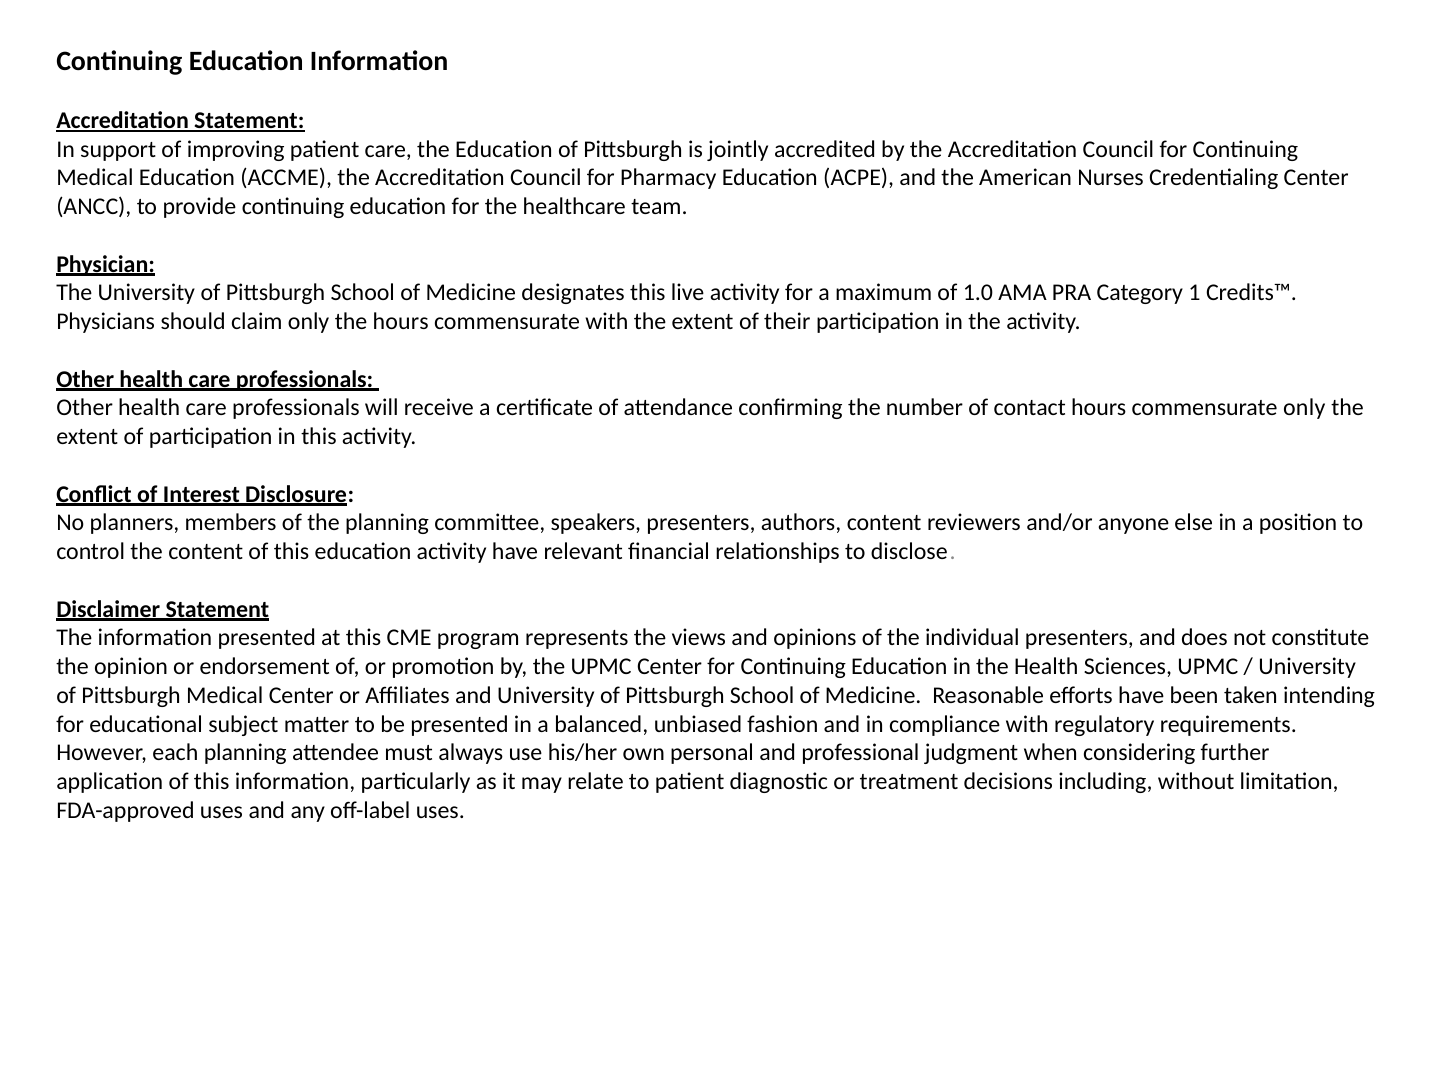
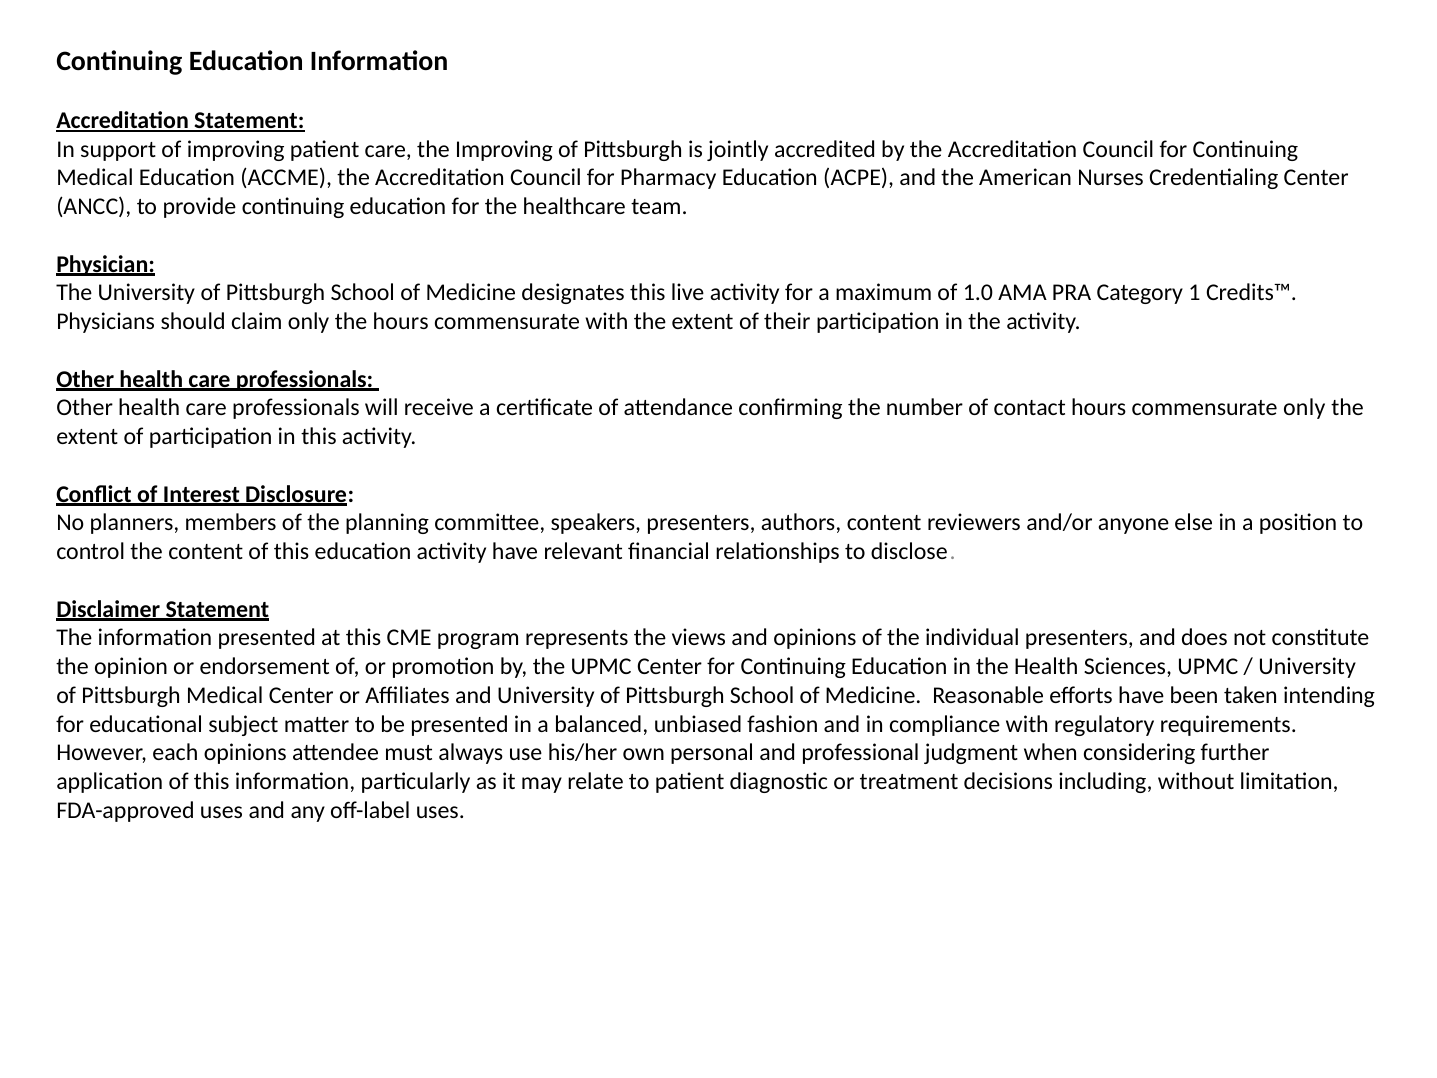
the Education: Education -> Improving
each planning: planning -> opinions
